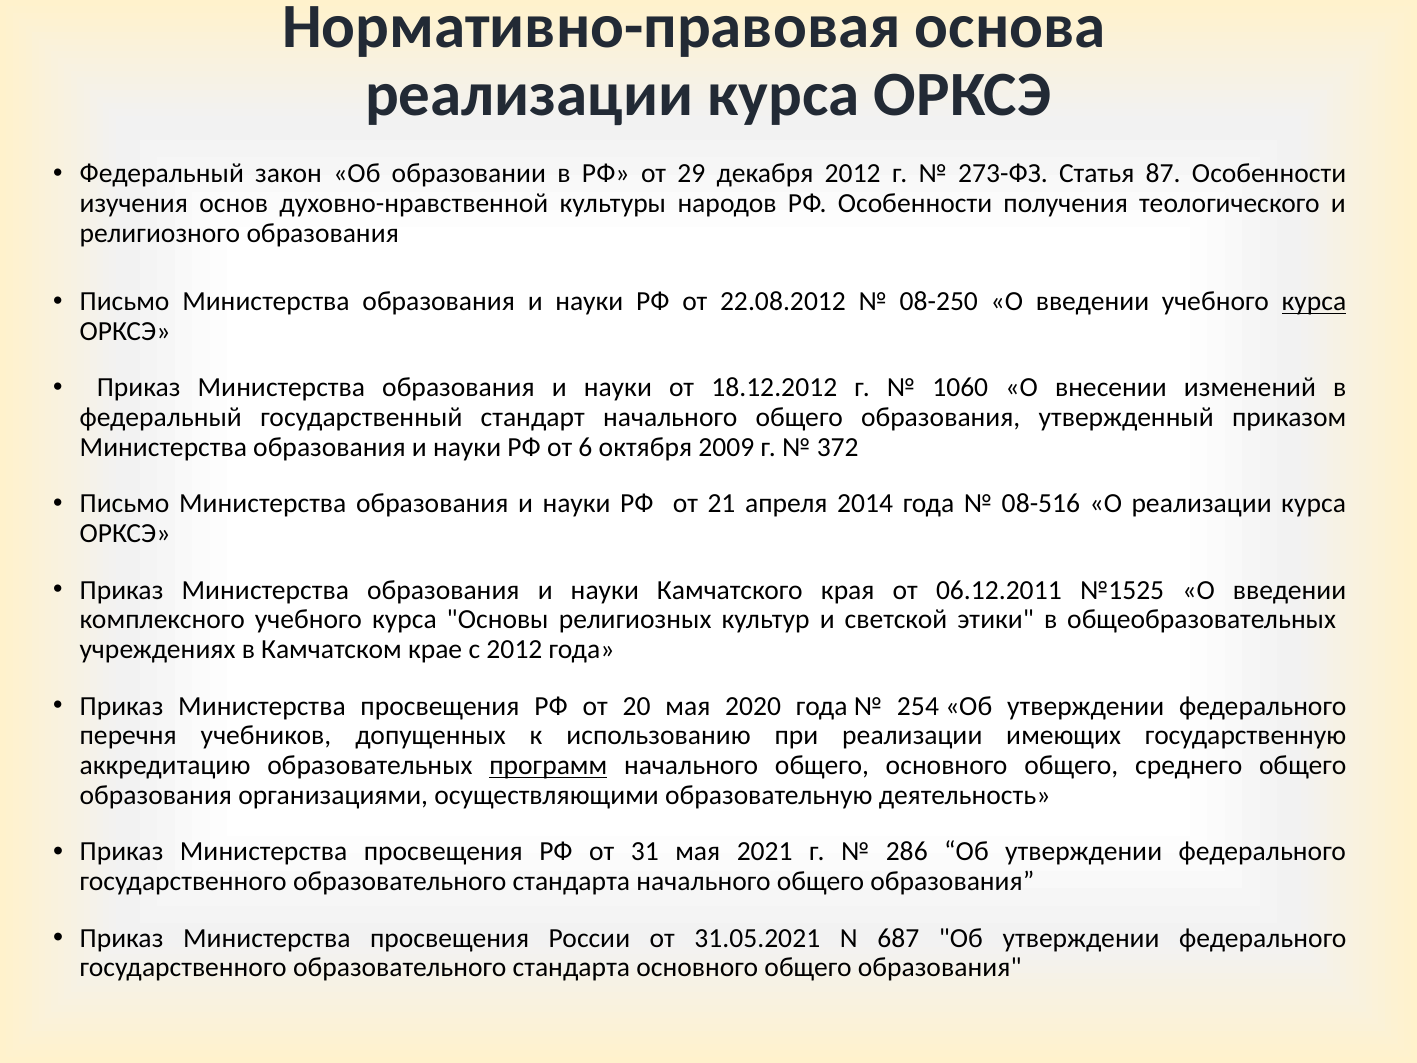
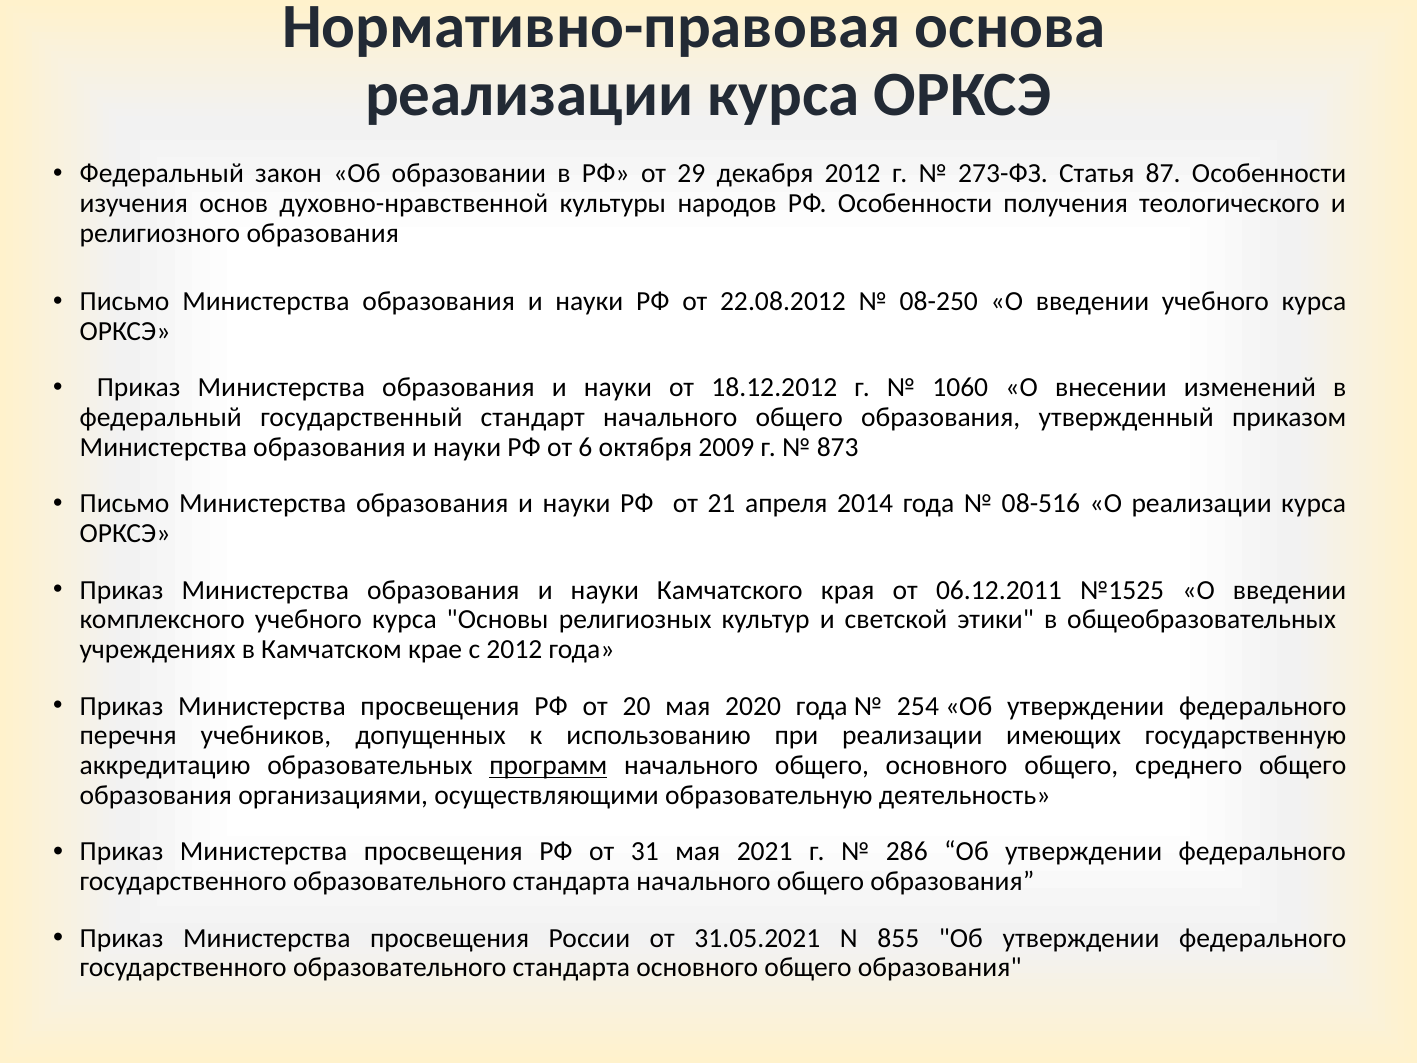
курса at (1314, 302) underline: present -> none
372: 372 -> 873
687: 687 -> 855
